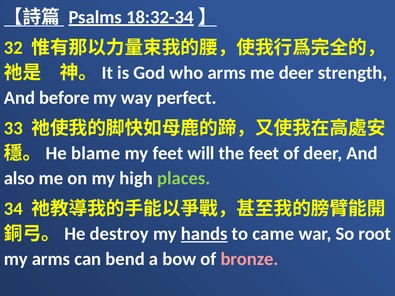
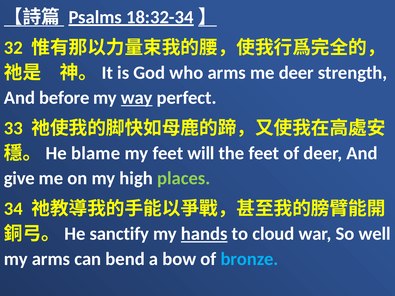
way underline: none -> present
also: also -> give
destroy: destroy -> sanctify
came: came -> cloud
root: root -> well
bronze colour: pink -> light blue
